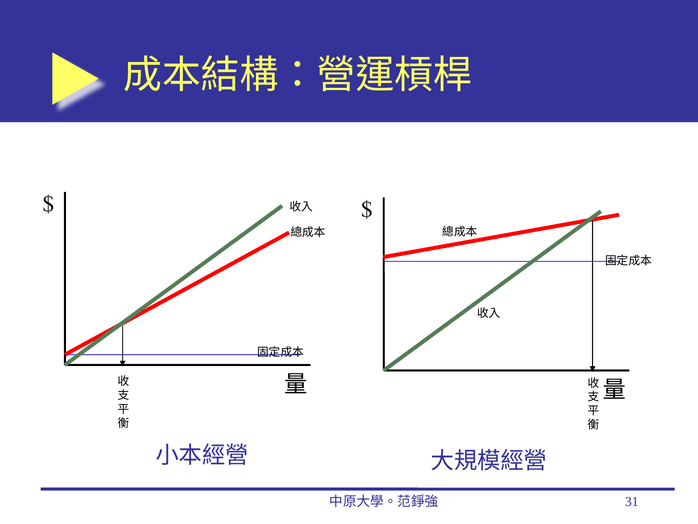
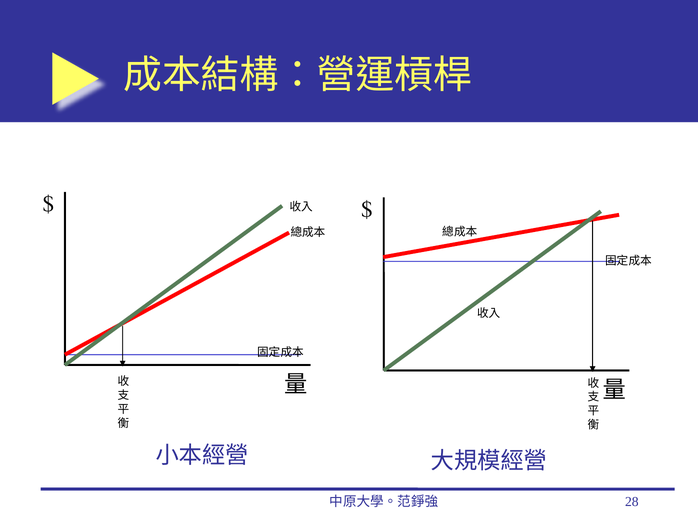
31: 31 -> 28
